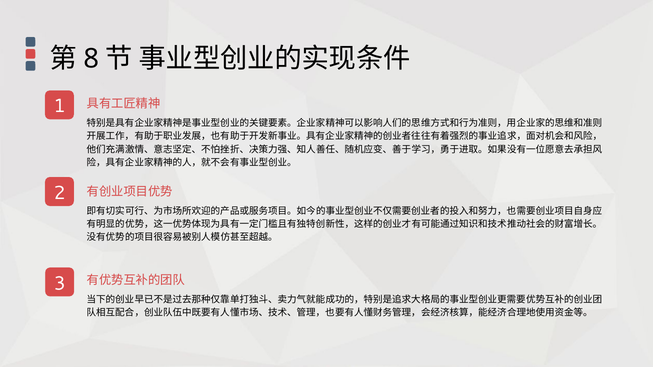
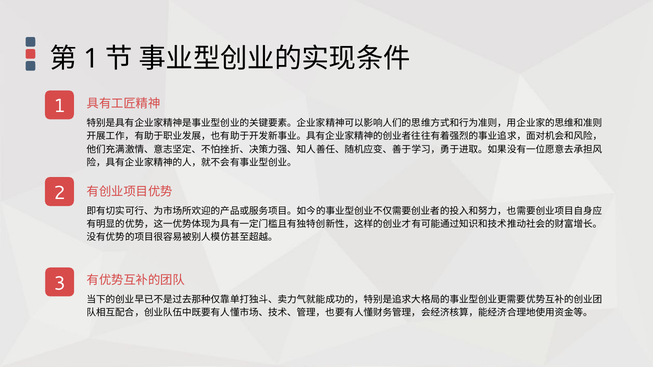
8 at (91, 59): 8 -> 1
